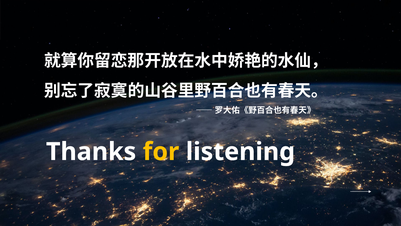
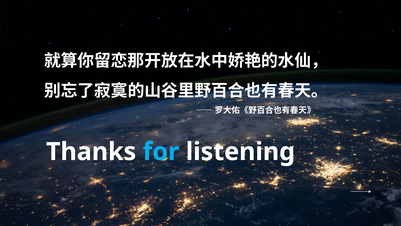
for colour: yellow -> light blue
